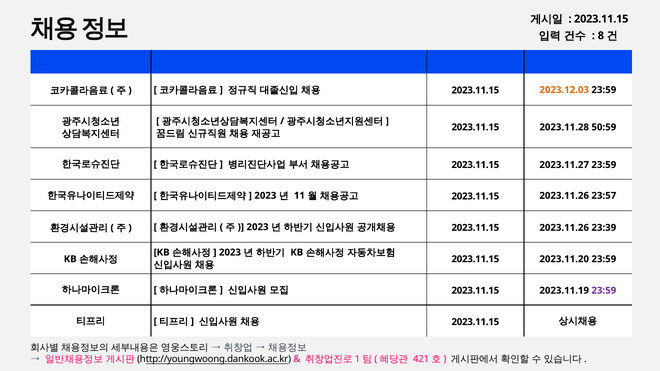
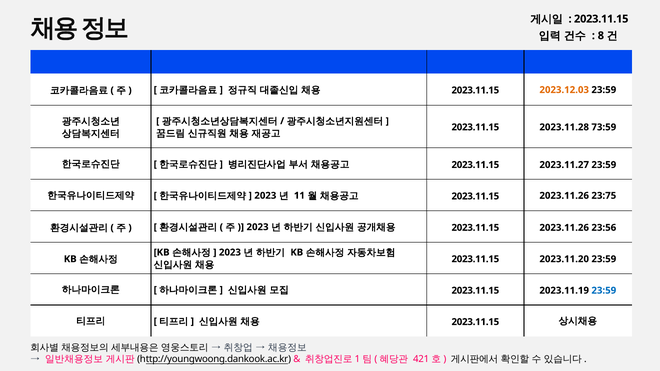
50:59: 50:59 -> 73:59
23:57: 23:57 -> 23:75
23:39: 23:39 -> 23:56
23:59 at (604, 291) colour: purple -> blue
